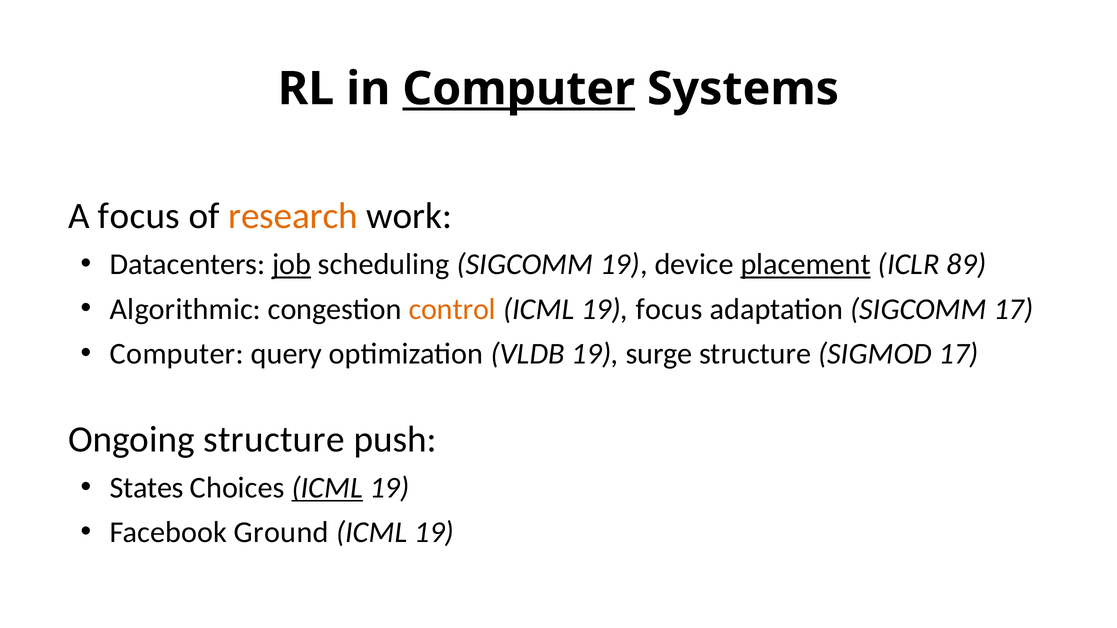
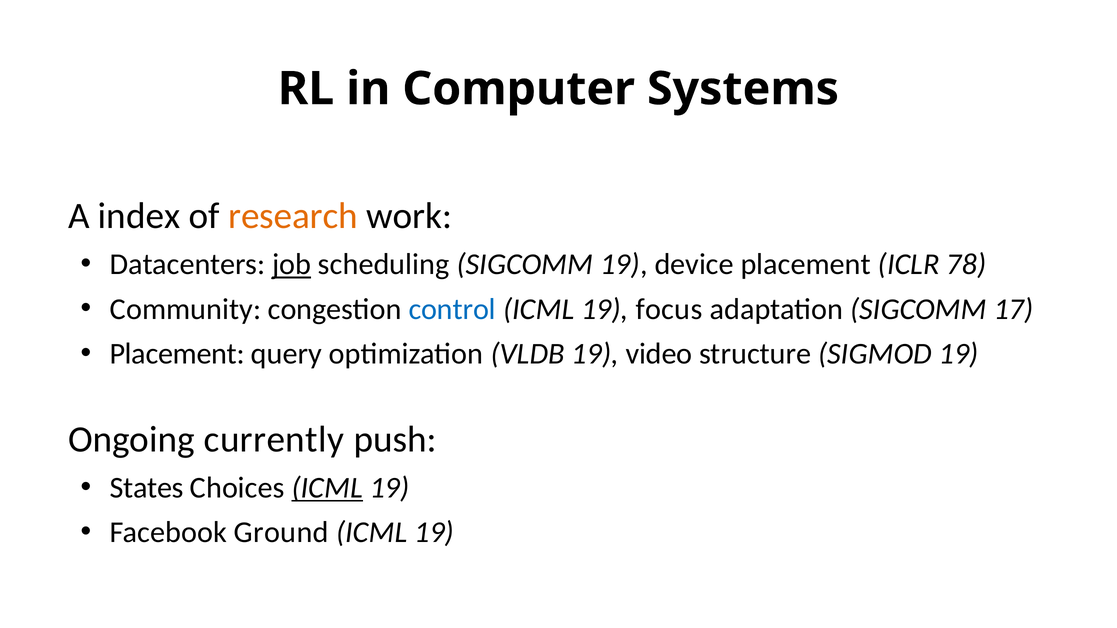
Computer at (519, 89) underline: present -> none
A focus: focus -> index
placement at (806, 265) underline: present -> none
89: 89 -> 78
Algorithmic: Algorithmic -> Community
control colour: orange -> blue
Computer at (177, 354): Computer -> Placement
surge: surge -> video
SIGMOD 17: 17 -> 19
Ongoing structure: structure -> currently
